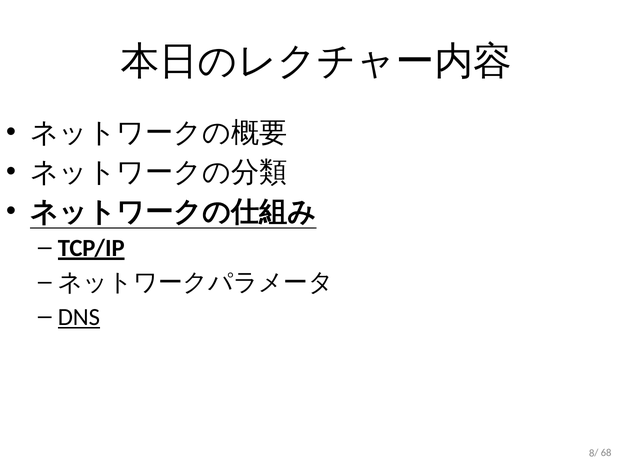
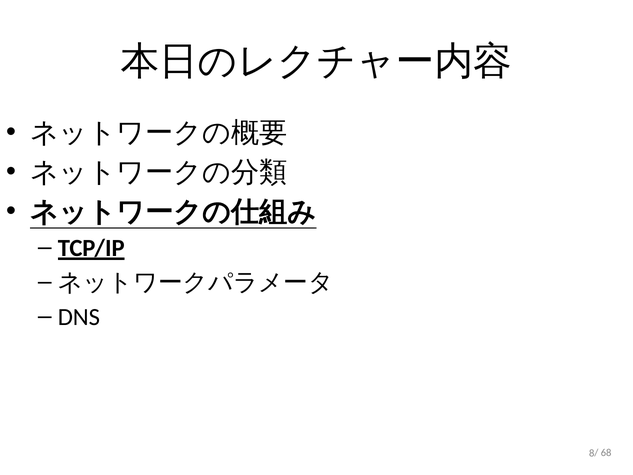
DNS underline: present -> none
